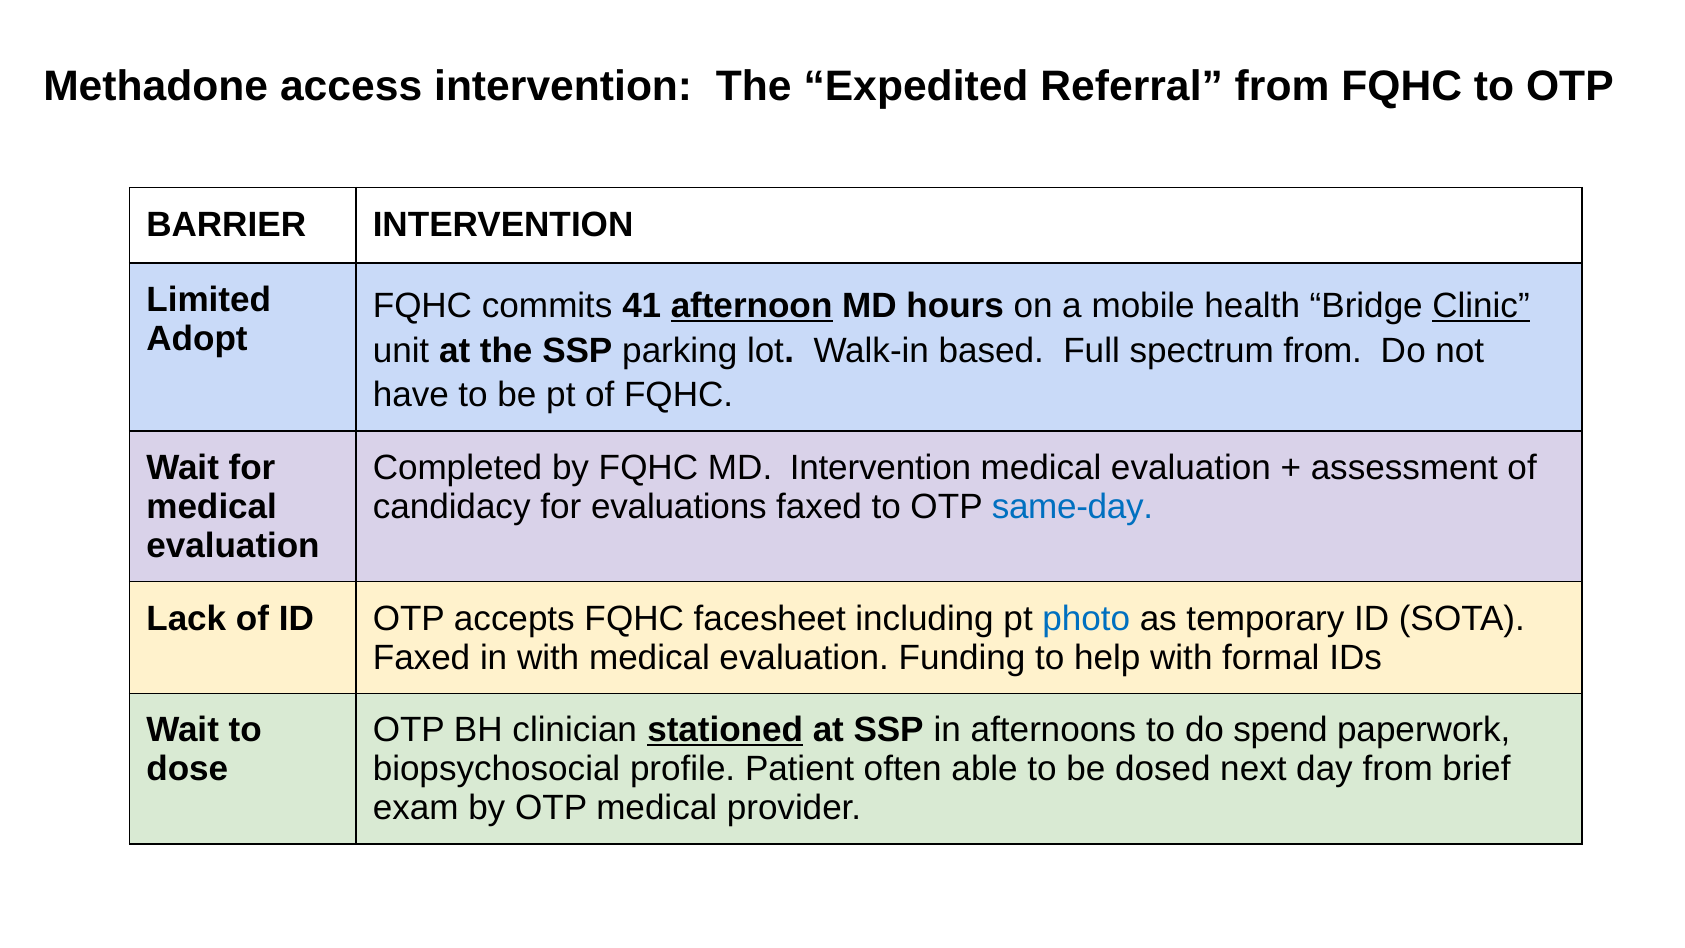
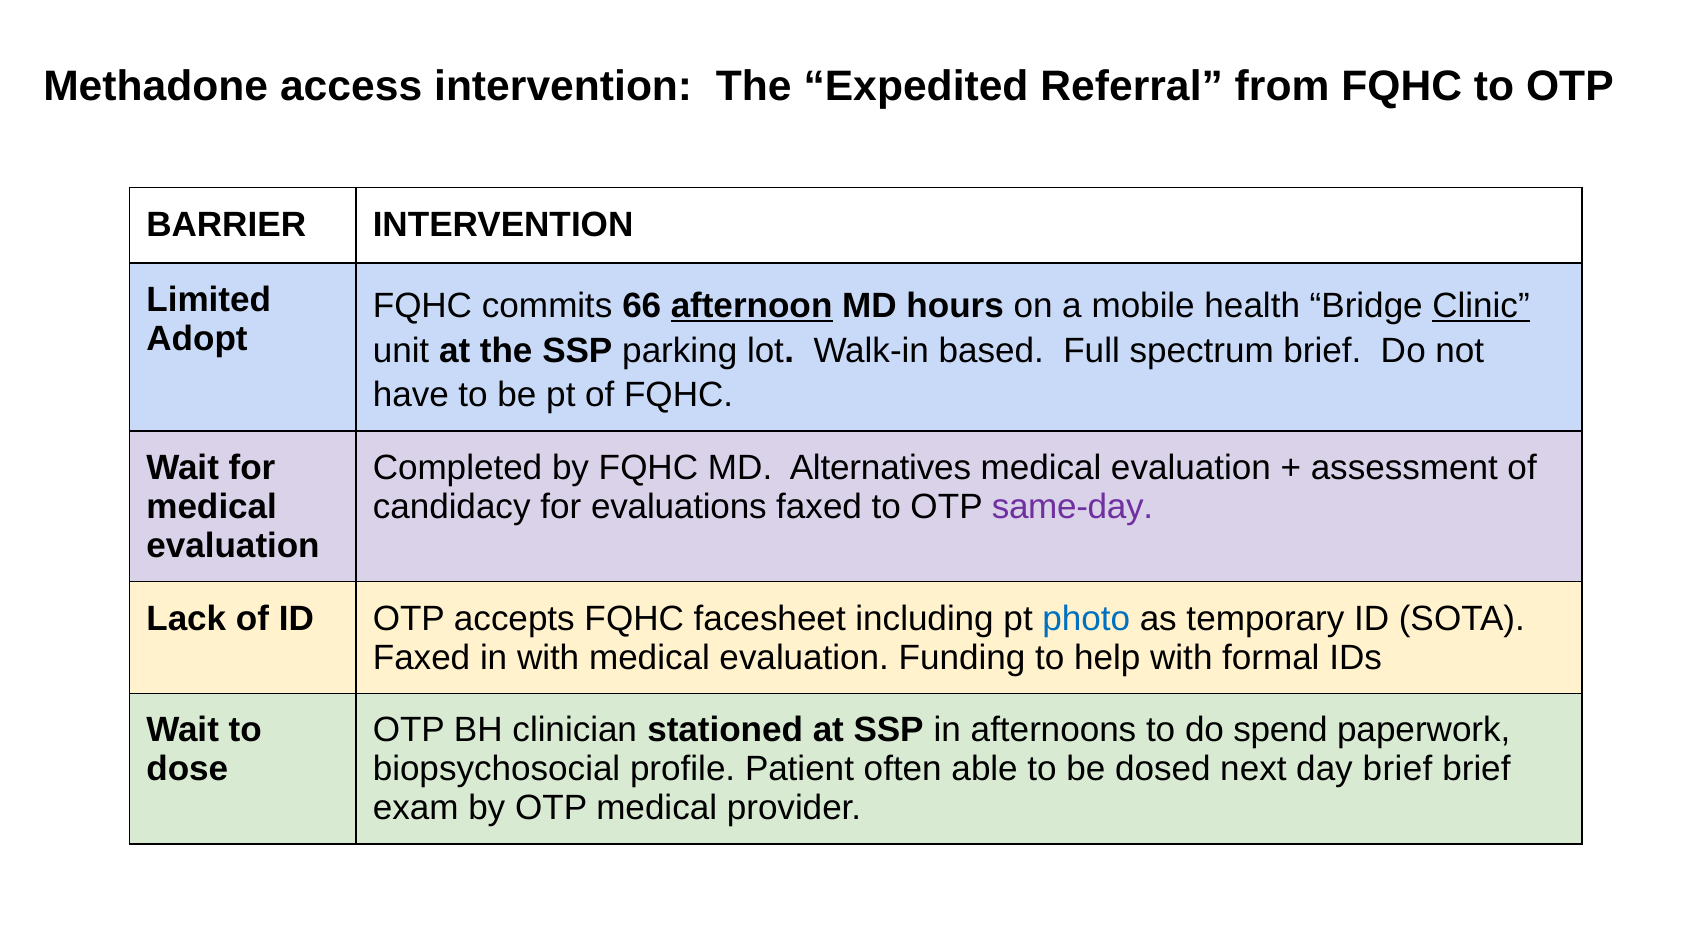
41: 41 -> 66
spectrum from: from -> brief
MD Intervention: Intervention -> Alternatives
same-day colour: blue -> purple
stationed underline: present -> none
day from: from -> brief
